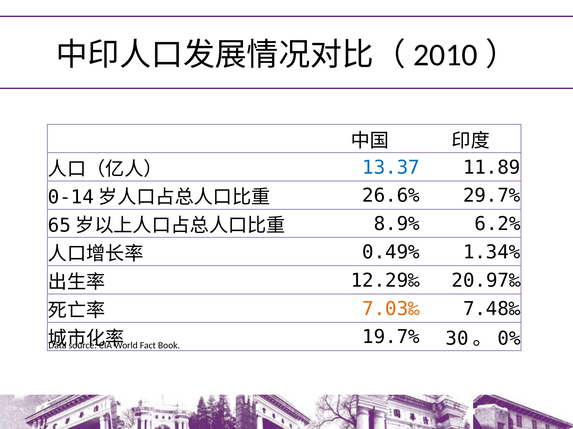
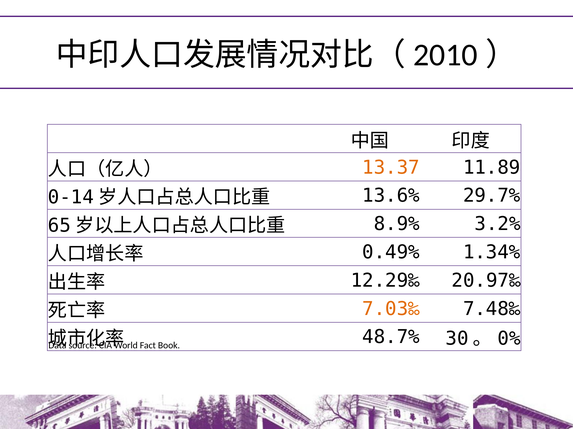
13.37 colour: blue -> orange
26.6%: 26.6% -> 13.6%
6.2%: 6.2% -> 3.2%
19.7%: 19.7% -> 48.7%
